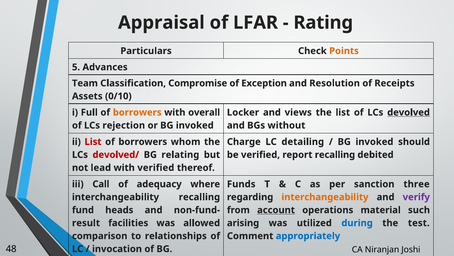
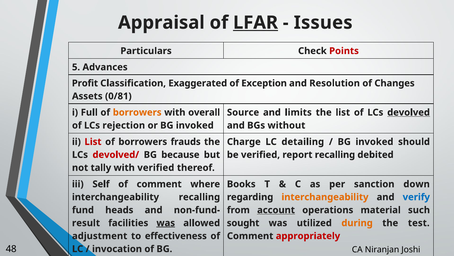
LFAR underline: none -> present
Rating: Rating -> Issues
Points colour: orange -> red
Team: Team -> Profit
Compromise: Compromise -> Exaggerated
Receipts: Receipts -> Changes
0/10: 0/10 -> 0/81
Locker: Locker -> Source
views: views -> limits
whom: whom -> frauds
relating: relating -> because
lead: lead -> tally
Call: Call -> Self
of adequacy: adequacy -> comment
Funds: Funds -> Books
three: three -> down
verify colour: purple -> blue
was at (166, 222) underline: none -> present
arising: arising -> sought
during colour: blue -> orange
comparison: comparison -> adjustment
relationships: relationships -> effectiveness
appropriately colour: blue -> red
